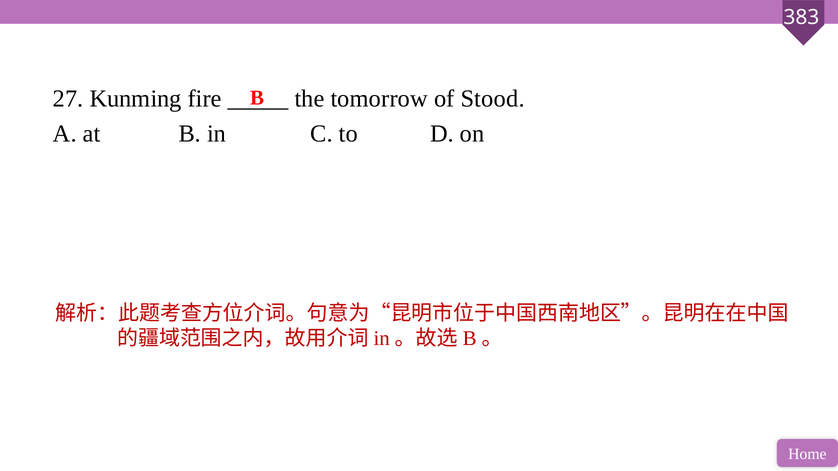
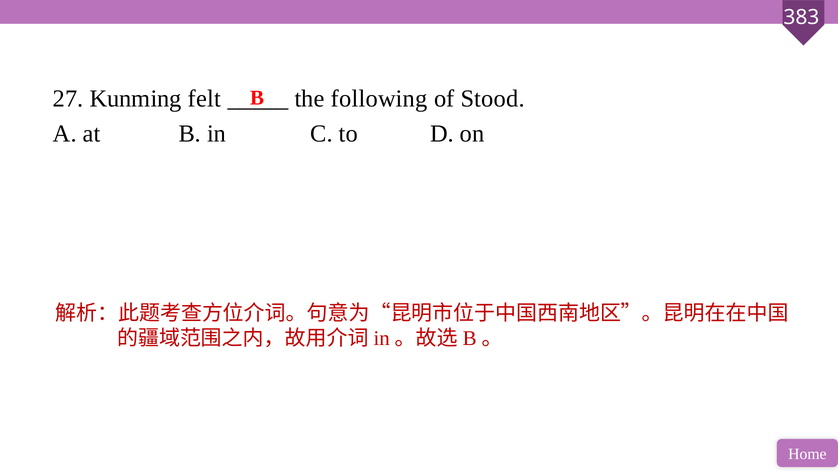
fire: fire -> felt
tomorrow: tomorrow -> following
